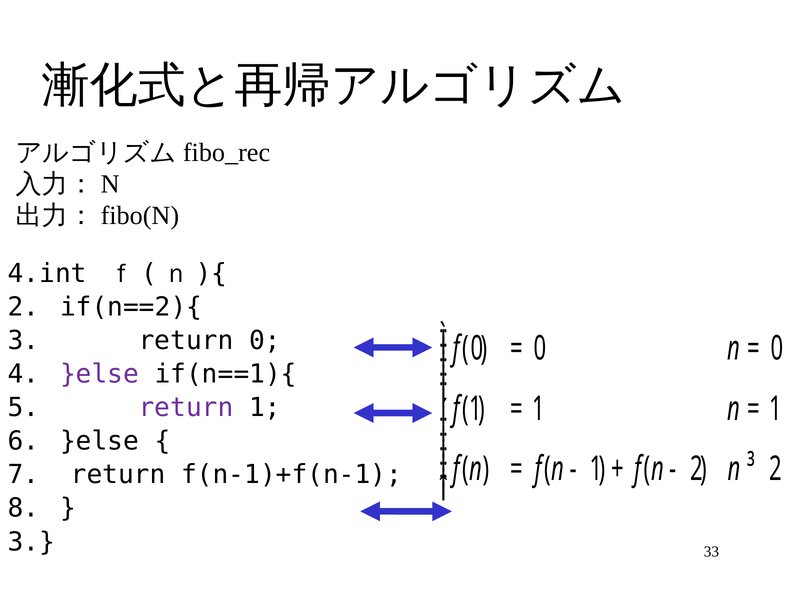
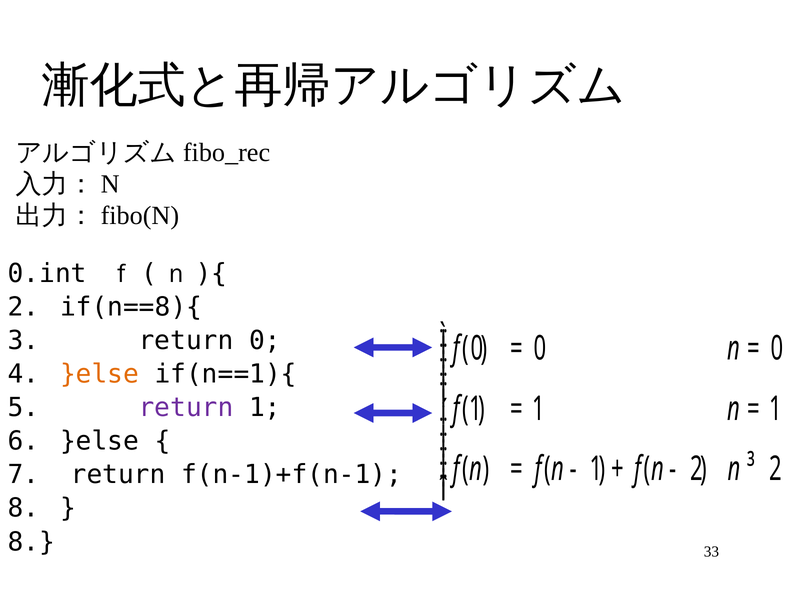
4.int: 4.int -> 0.int
if(n==2){: if(n==2){ -> if(n==8){
}else at (100, 374) colour: purple -> orange
3 at (31, 541): 3 -> 8
